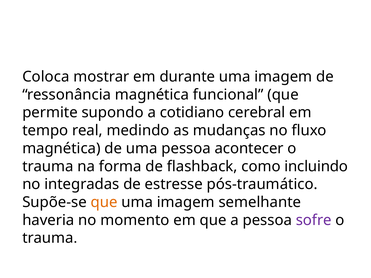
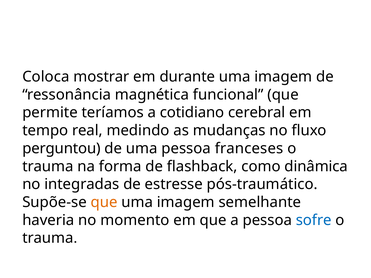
supondo: supondo -> teríamos
magnética at (61, 149): magnética -> perguntou
acontecer: acontecer -> franceses
incluindo: incluindo -> dinâmica
sofre colour: purple -> blue
